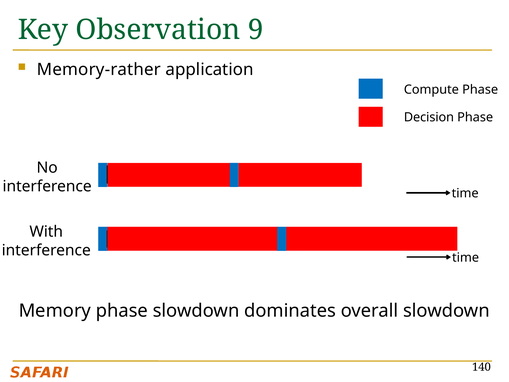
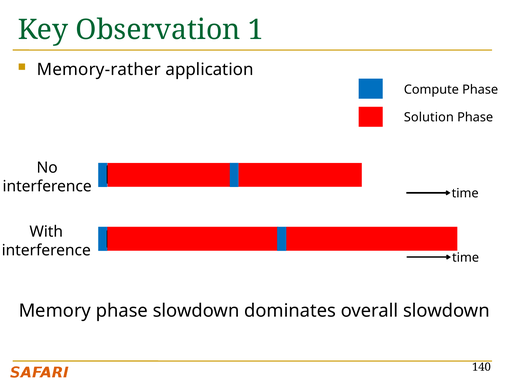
9: 9 -> 1
Decision: Decision -> Solution
